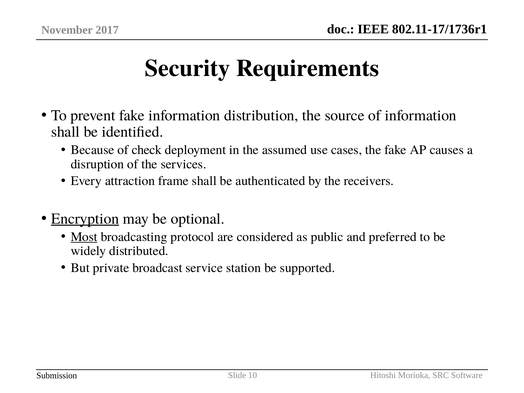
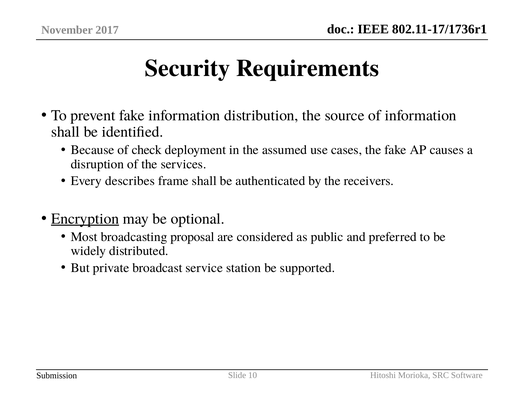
attraction: attraction -> describes
Most underline: present -> none
protocol: protocol -> proposal
